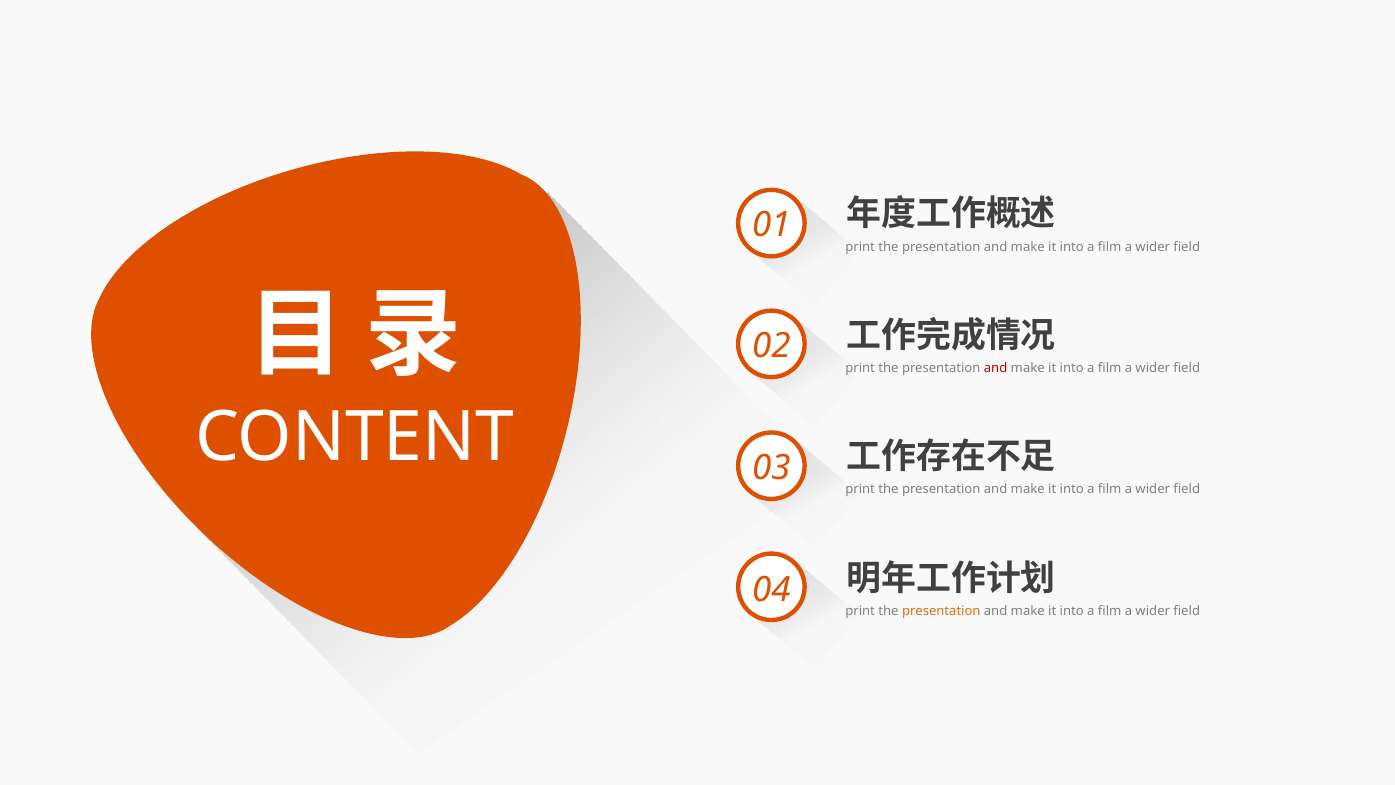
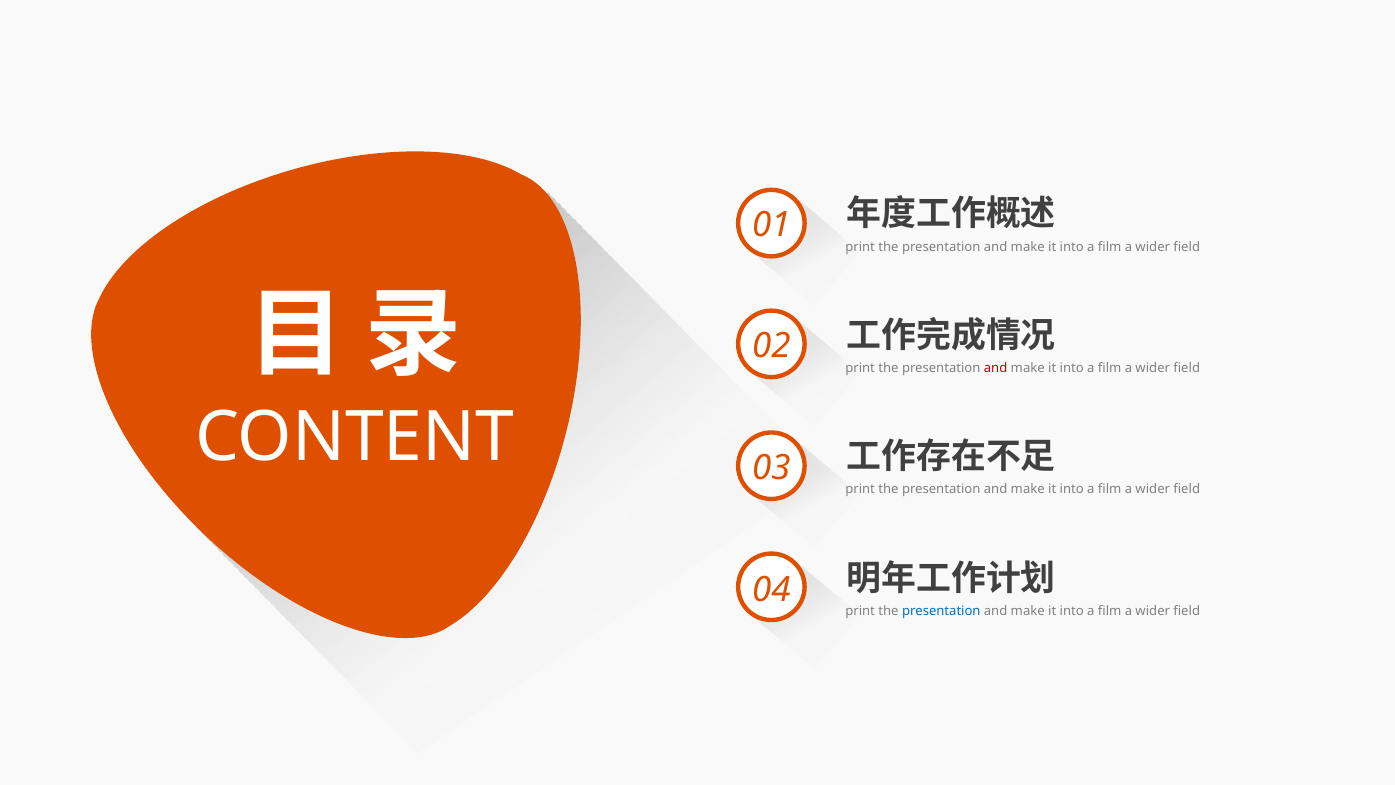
presentation at (941, 611) colour: orange -> blue
